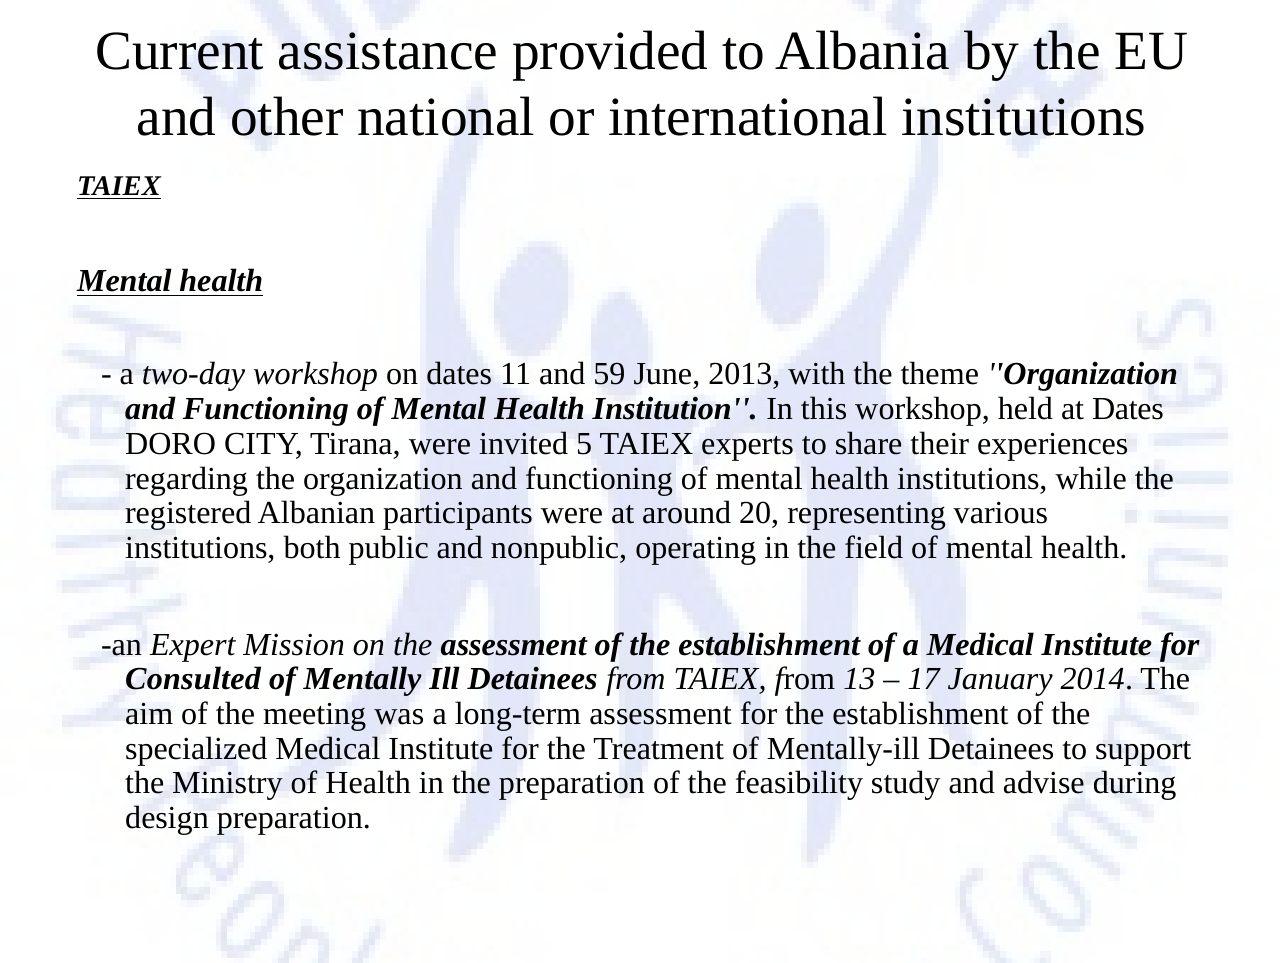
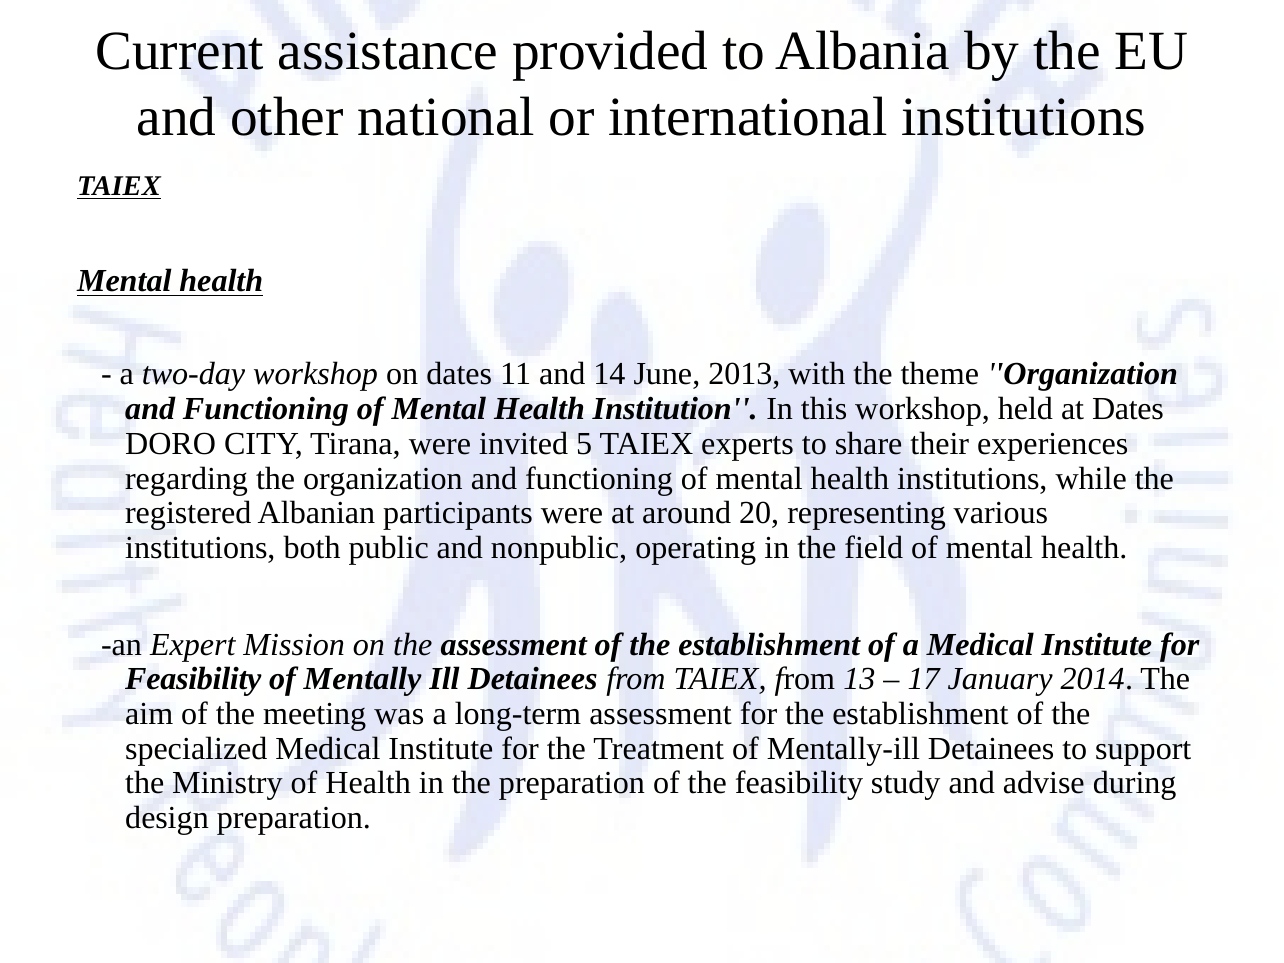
59: 59 -> 14
Consulted at (193, 679): Consulted -> Feasibility
